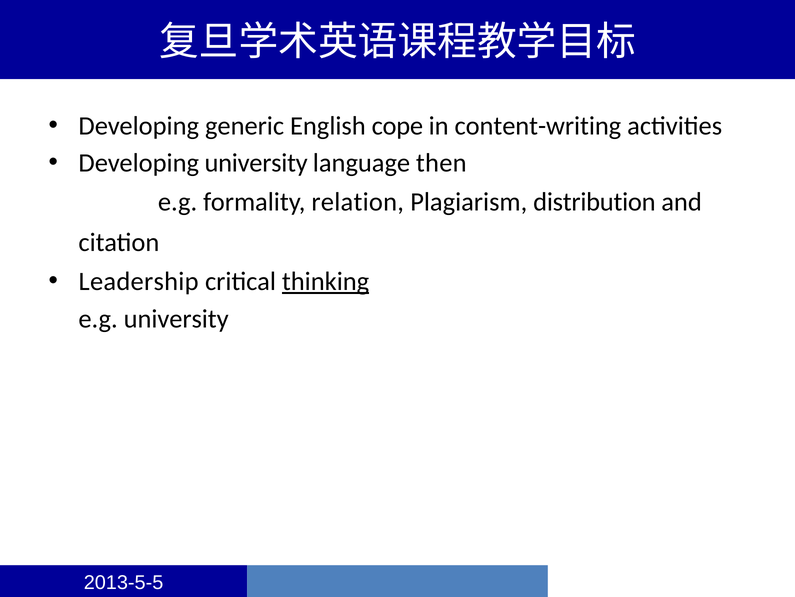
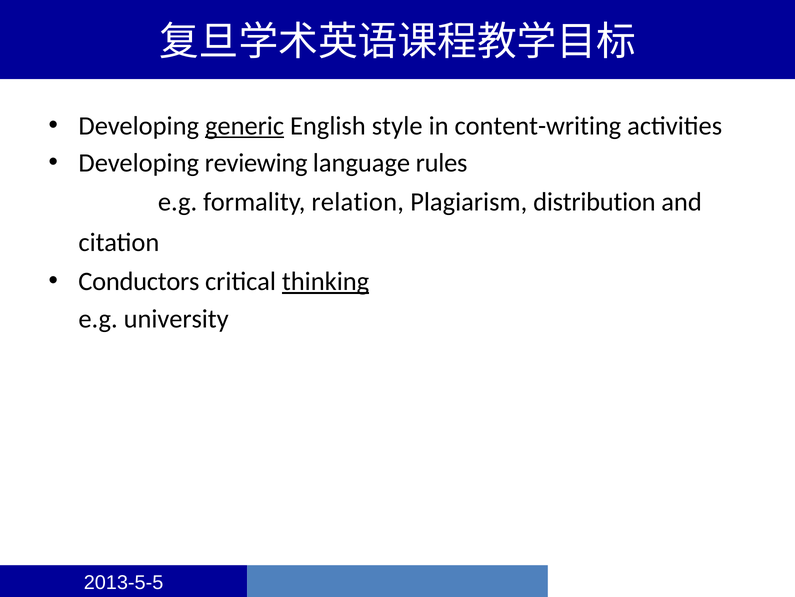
generic underline: none -> present
cope: cope -> style
Developing university: university -> reviewing
then: then -> rules
Leadership: Leadership -> Conductors
